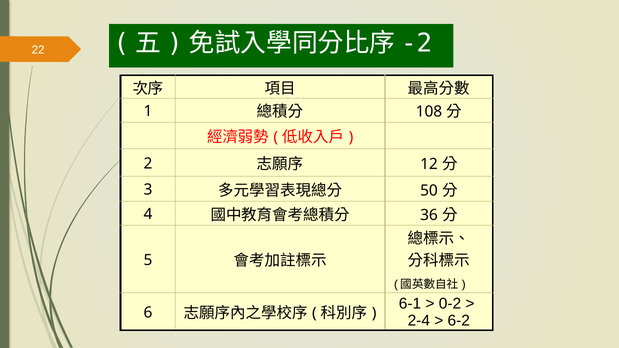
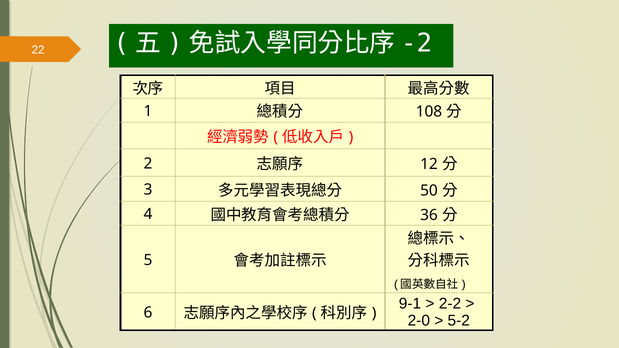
6-1: 6-1 -> 9-1
0-2: 0-2 -> 2-2
2-4: 2-4 -> 2-0
6-2: 6-2 -> 5-2
